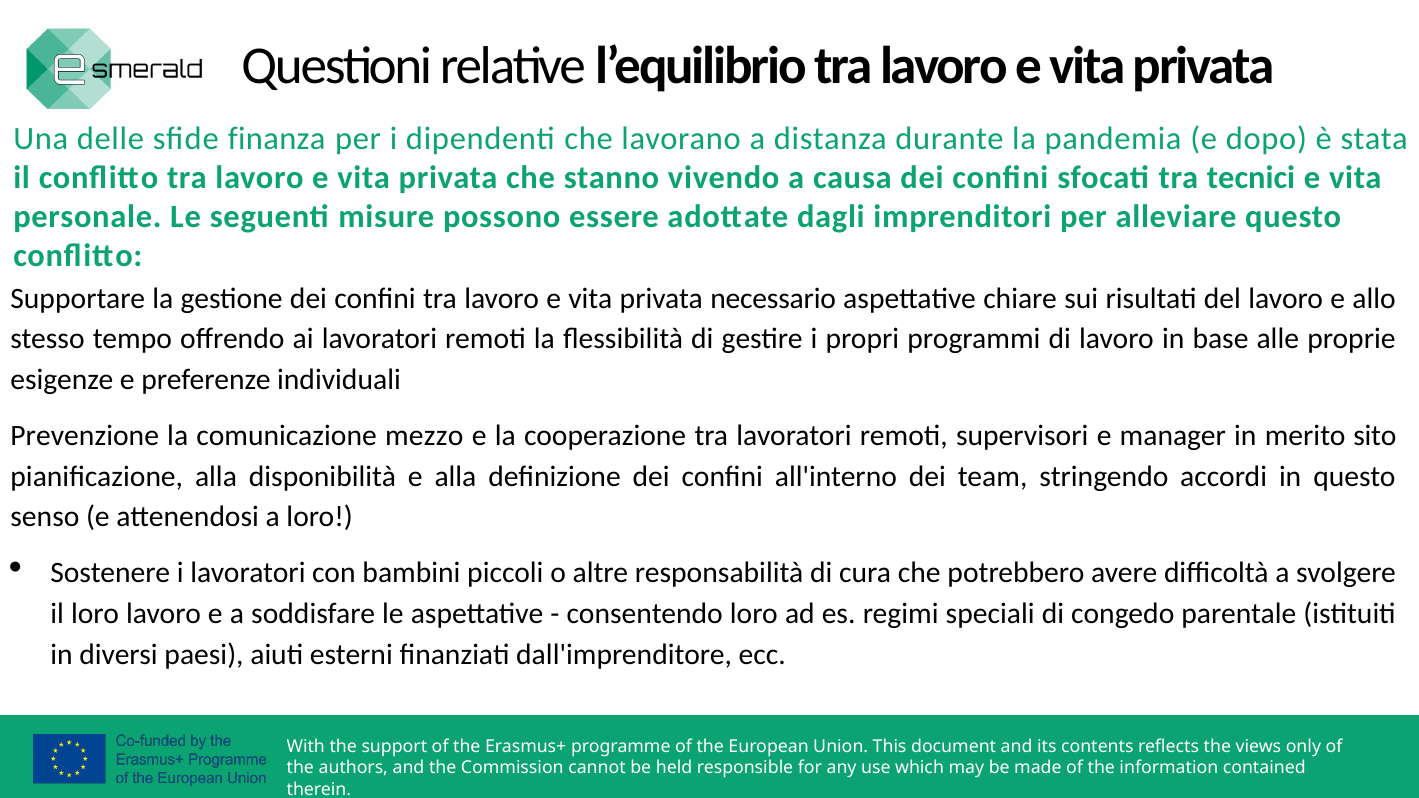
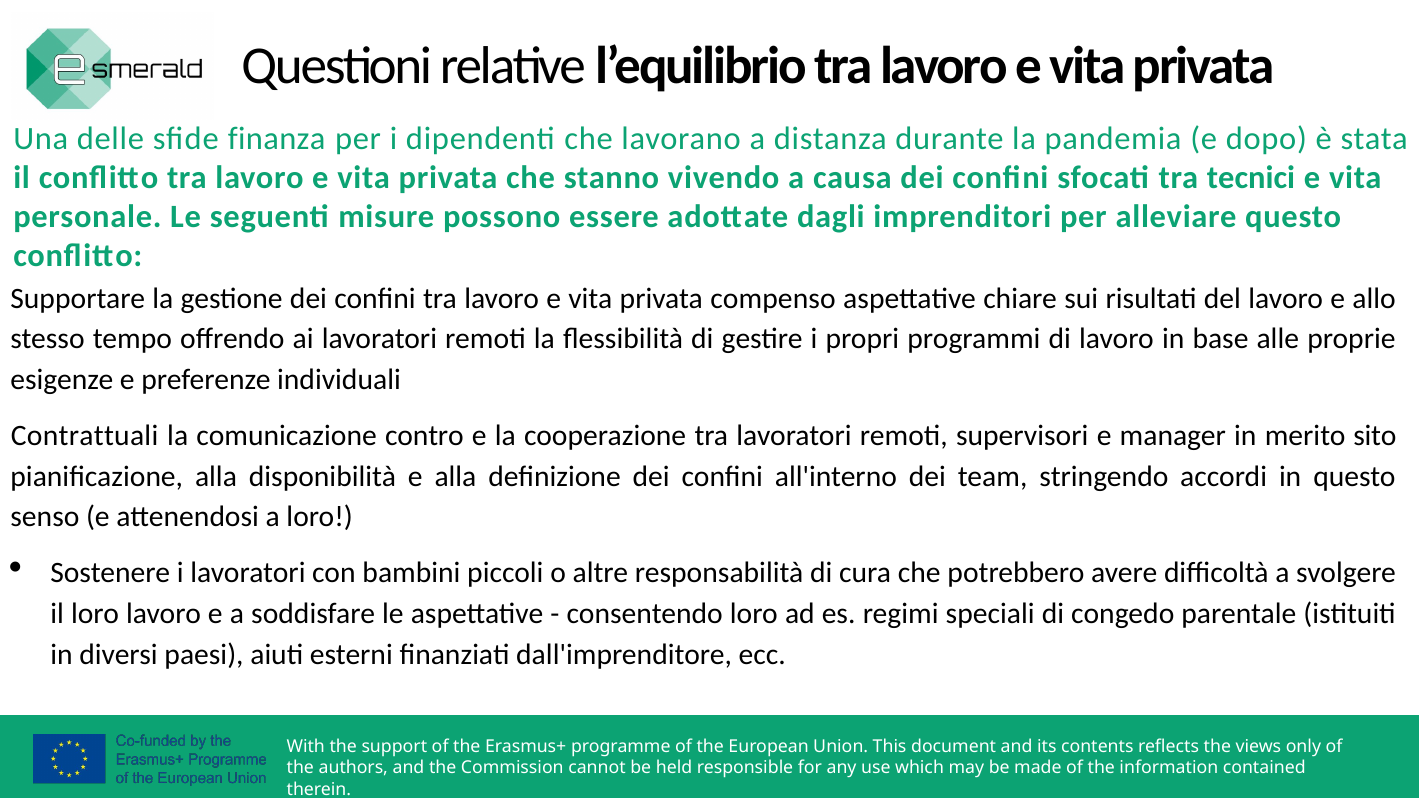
necessario: necessario -> compenso
Prevenzione: Prevenzione -> Contrattuali
mezzo: mezzo -> contro
